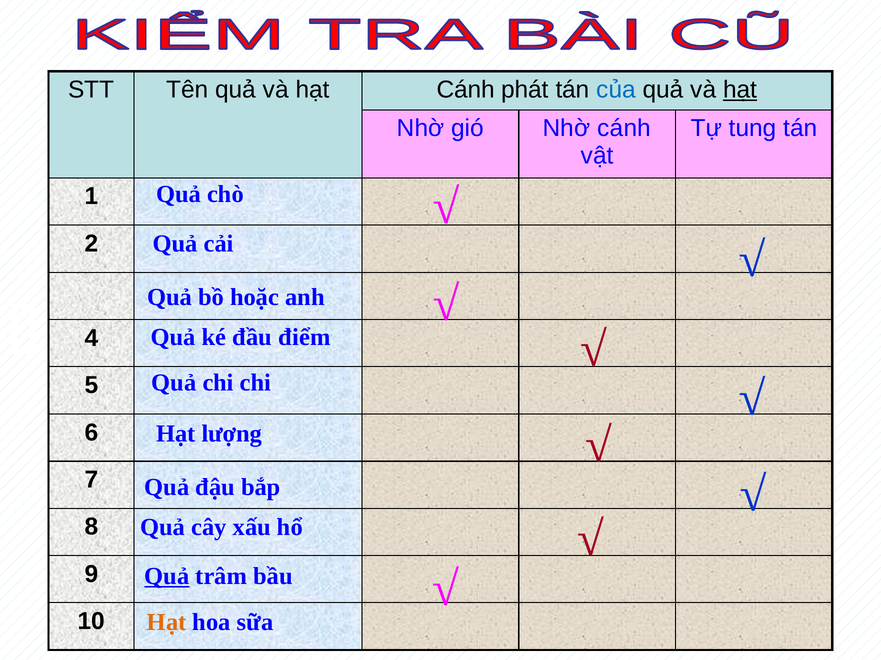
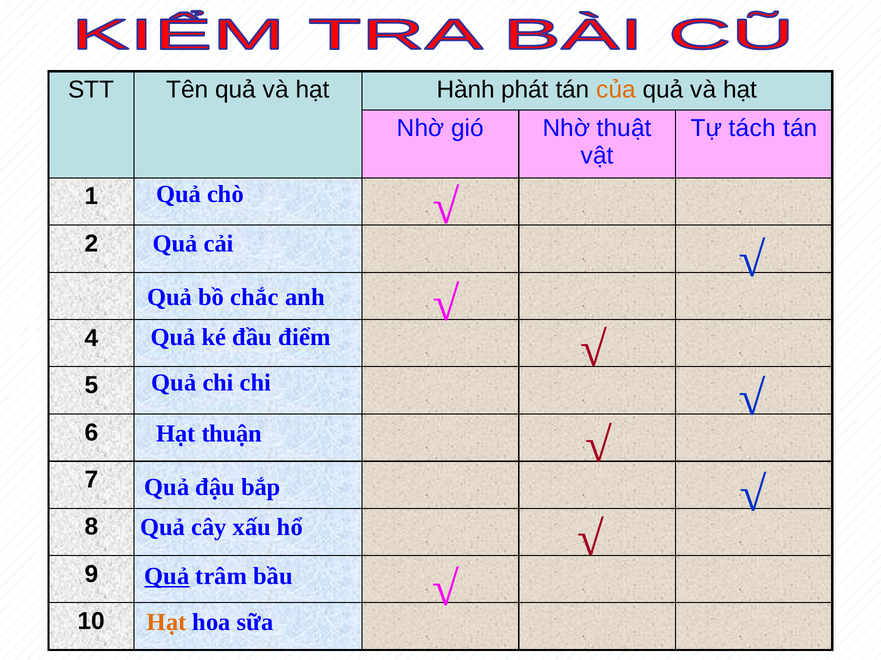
hạt Cánh: Cánh -> Hành
của colour: blue -> orange
hạt at (740, 90) underline: present -> none
Nhờ cánh: cánh -> thuật
tung: tung -> tách
hoặc: hoặc -> chắc
lượng: lượng -> thuận
